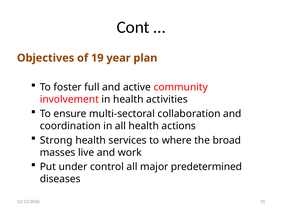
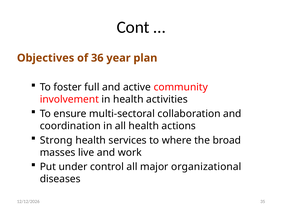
19: 19 -> 36
predetermined: predetermined -> organizational
